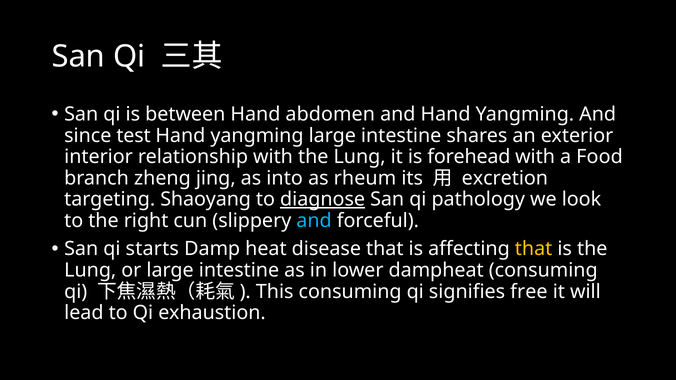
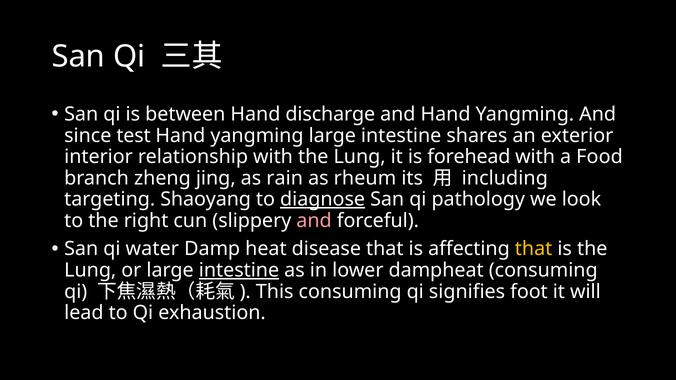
abdomen: abdomen -> discharge
into: into -> rain
excretion: excretion -> including
and at (314, 221) colour: light blue -> pink
starts: starts -> water
intestine at (239, 270) underline: none -> present
free: free -> foot
